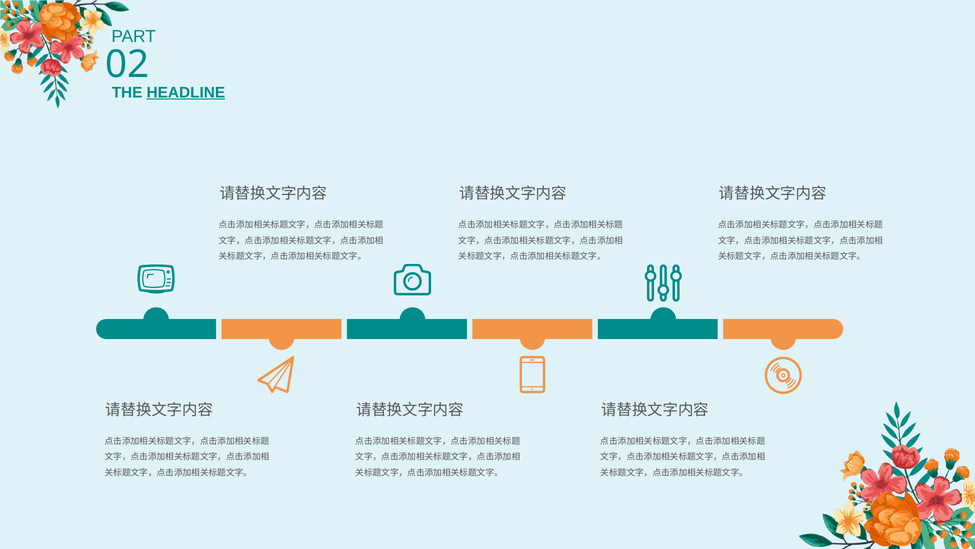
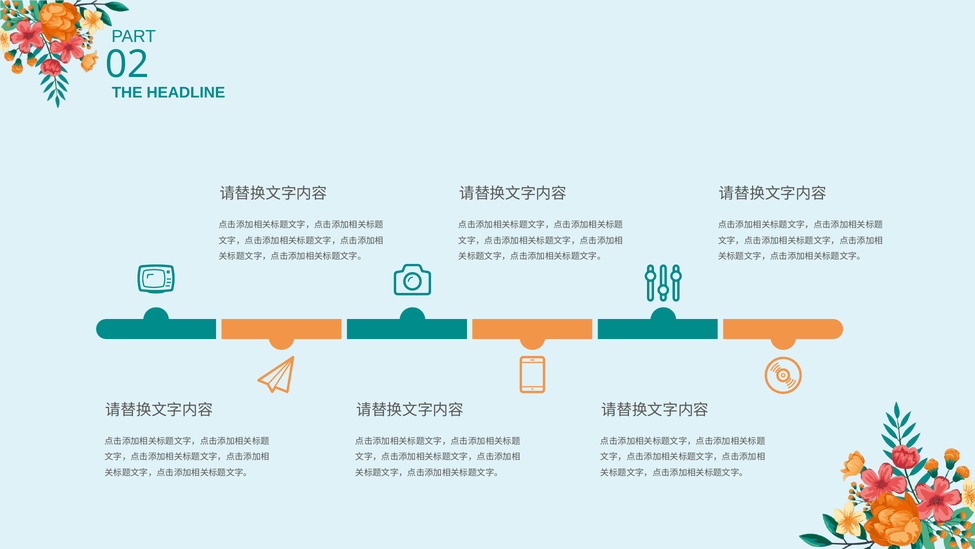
HEADLINE underline: present -> none
